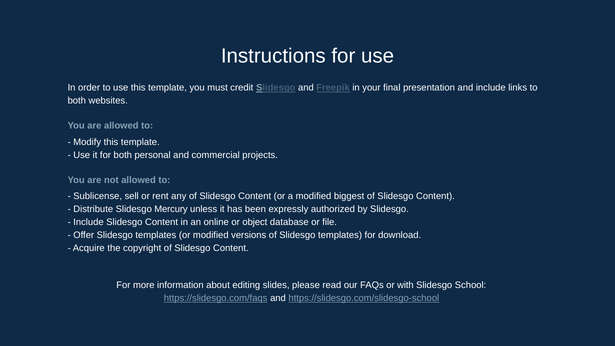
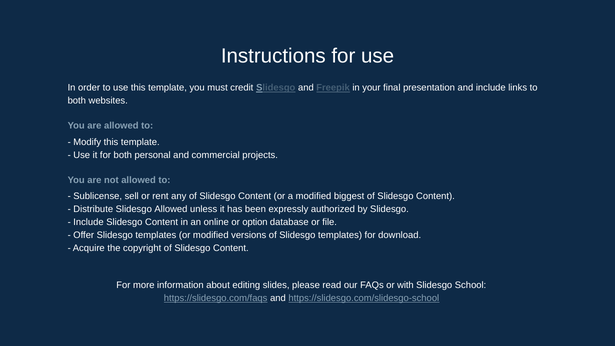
Slidesgo Mercury: Mercury -> Allowed
object: object -> option
